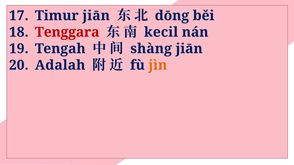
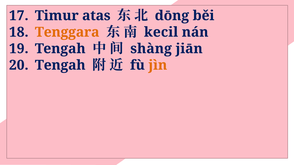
Timur jiān: jiān -> atas
Tenggara colour: red -> orange
Adalah at (60, 65): Adalah -> Tengah
